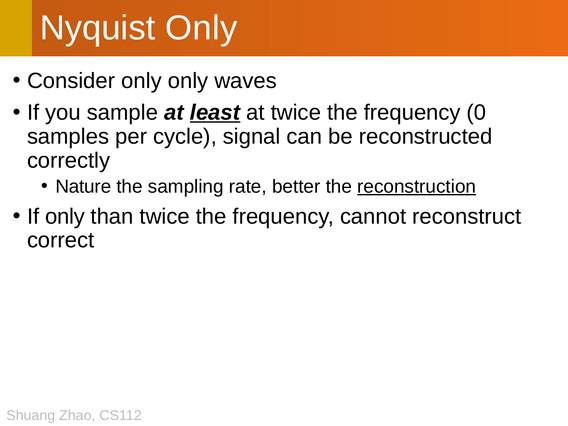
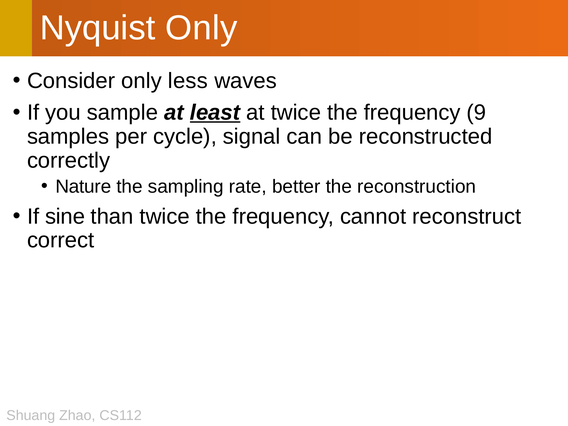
only only: only -> less
0: 0 -> 9
reconstruction underline: present -> none
If only: only -> sine
